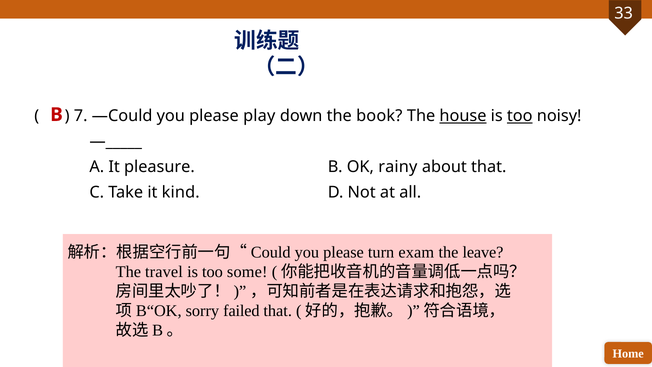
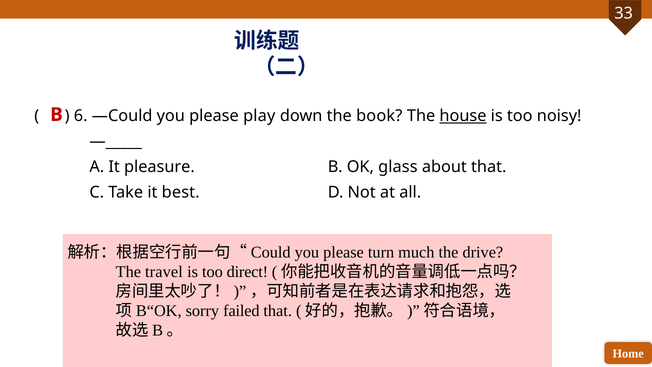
7: 7 -> 6
too at (520, 116) underline: present -> none
rainy: rainy -> glass
kind: kind -> best
exam: exam -> much
leave: leave -> drive
some: some -> direct
